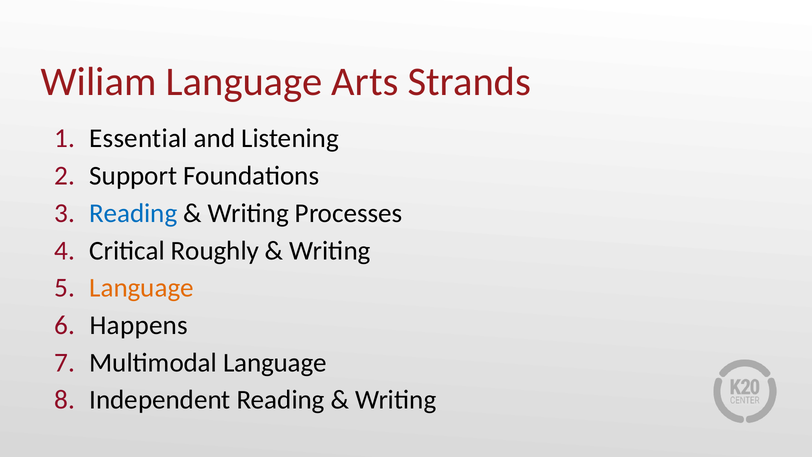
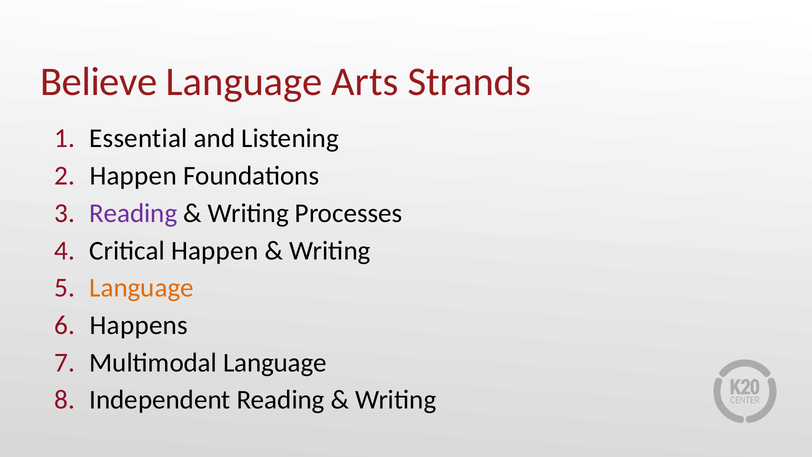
Wiliam: Wiliam -> Believe
Support at (133, 176): Support -> Happen
Reading at (133, 213) colour: blue -> purple
Critical Roughly: Roughly -> Happen
